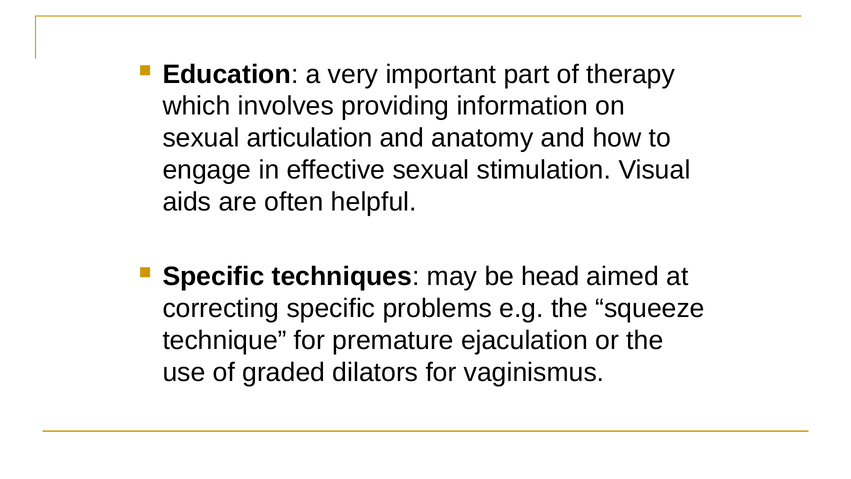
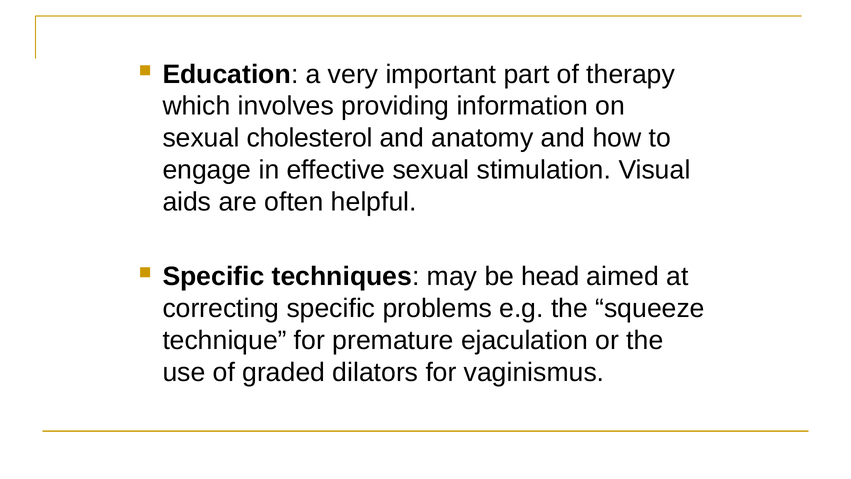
articulation: articulation -> cholesterol
